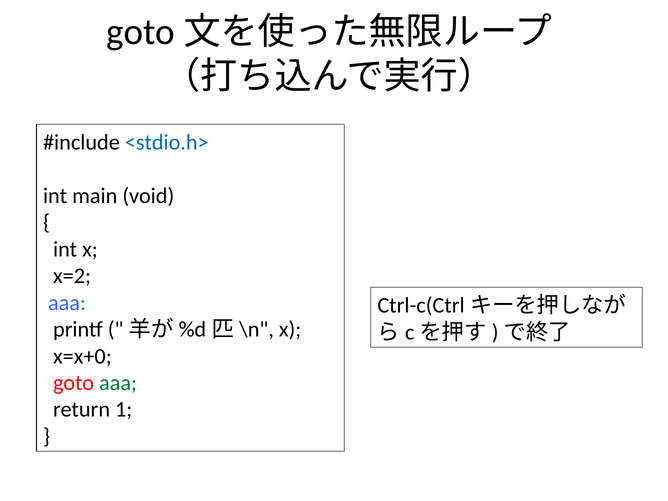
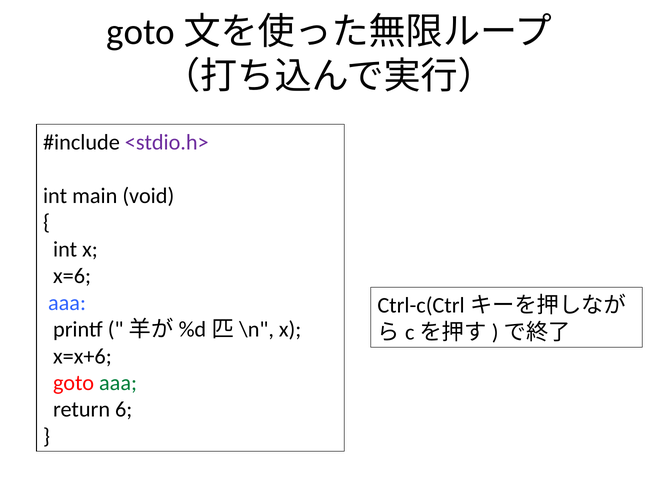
<stdio.h> colour: blue -> purple
x=2: x=2 -> x=6
x=x+0: x=x+0 -> x=x+6
1: 1 -> 6
